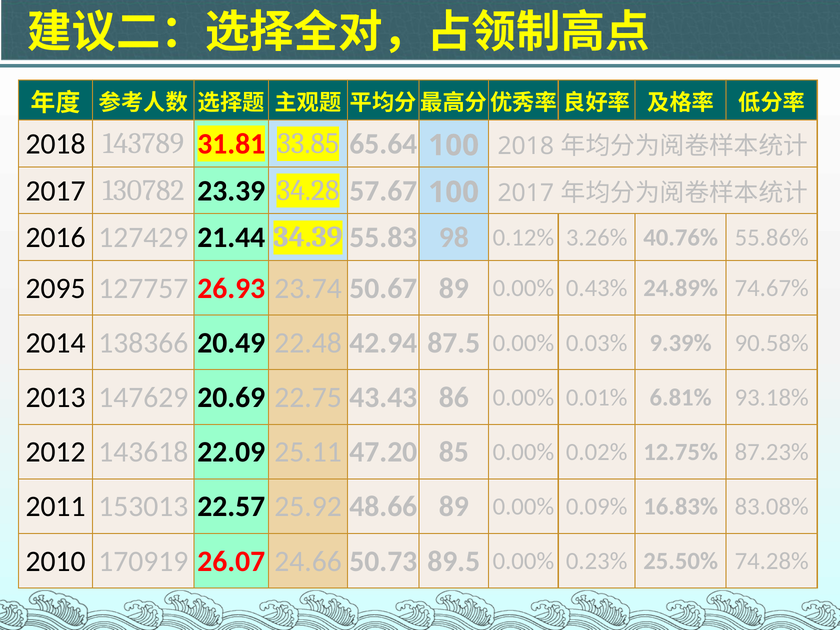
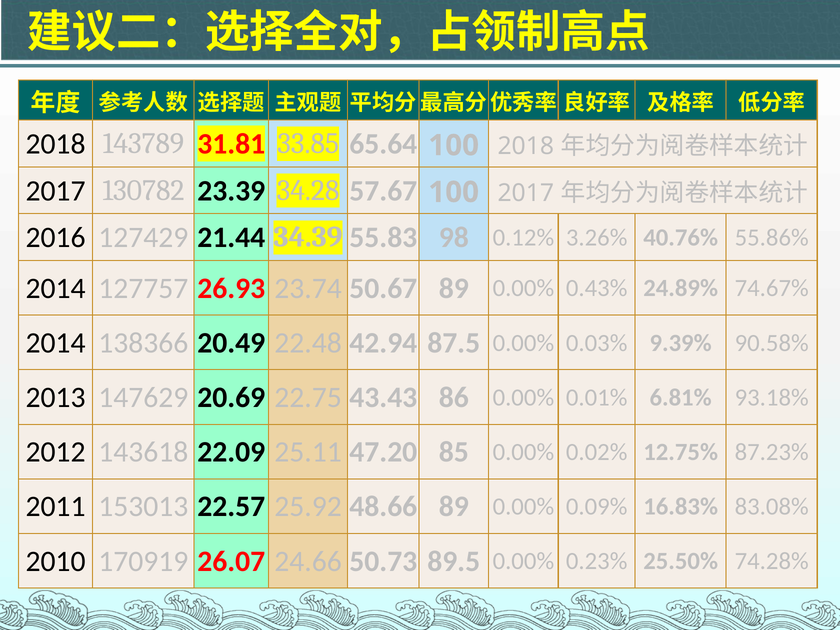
2095 at (56, 288): 2095 -> 2014
